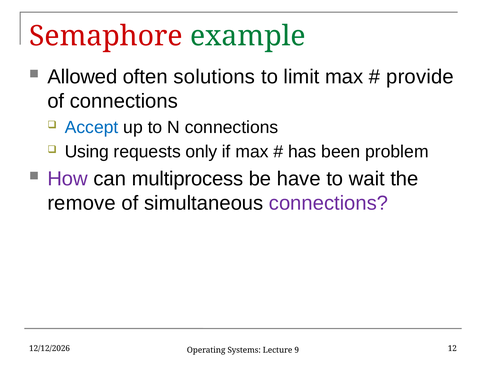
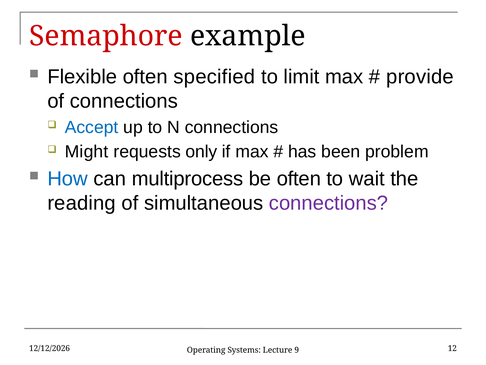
example colour: green -> black
Allowed: Allowed -> Flexible
solutions: solutions -> specified
Using: Using -> Might
How colour: purple -> blue
be have: have -> often
remove: remove -> reading
